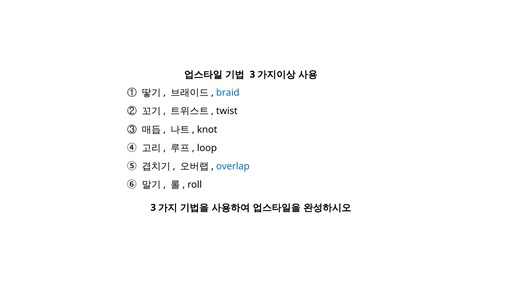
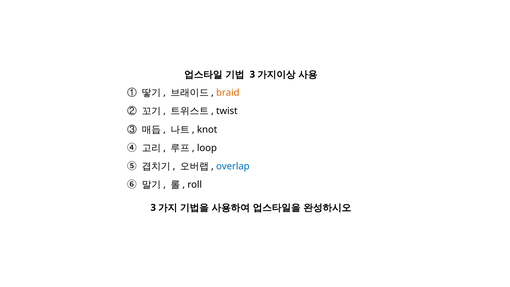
braid colour: blue -> orange
